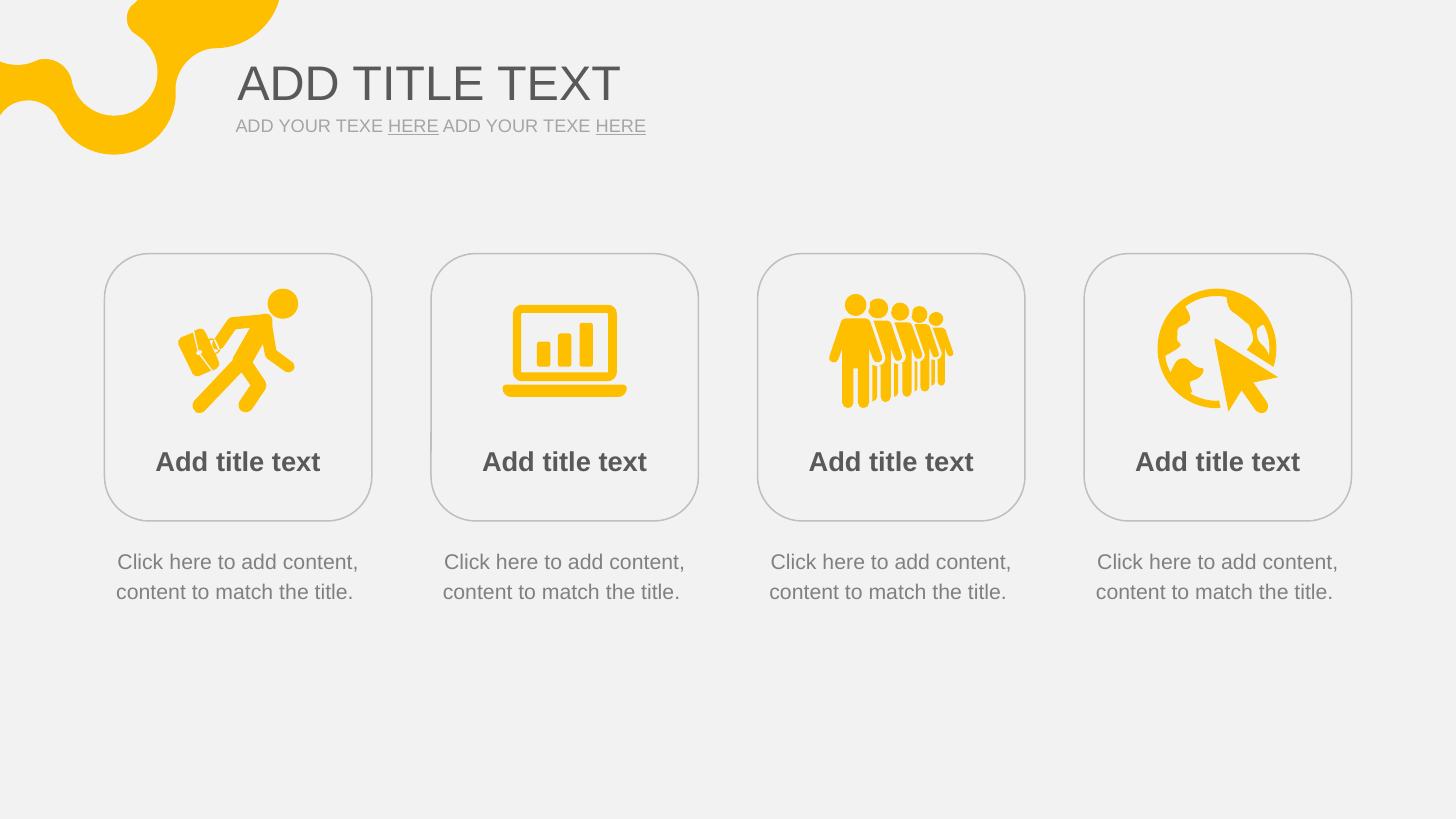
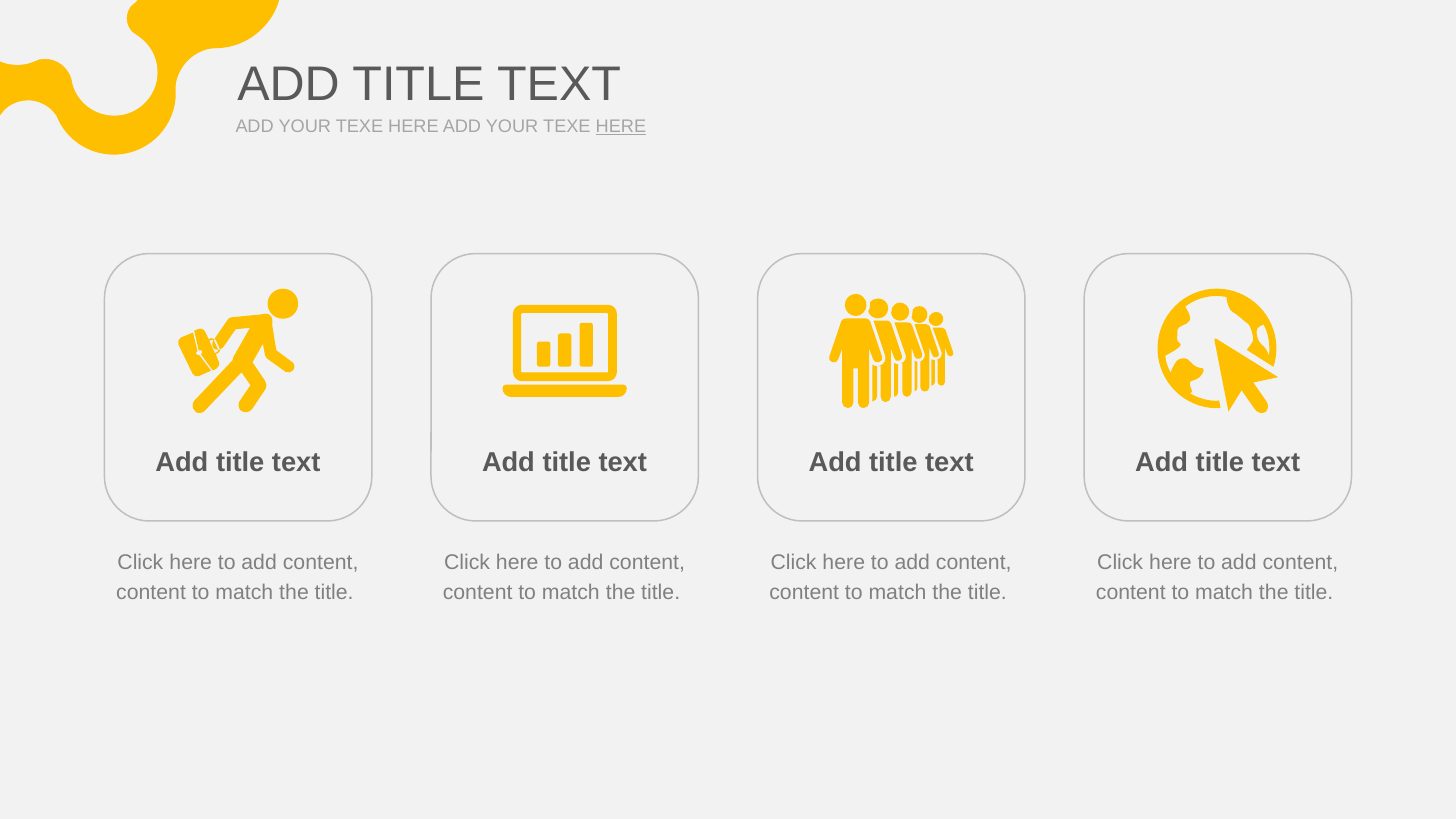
HERE at (413, 127) underline: present -> none
